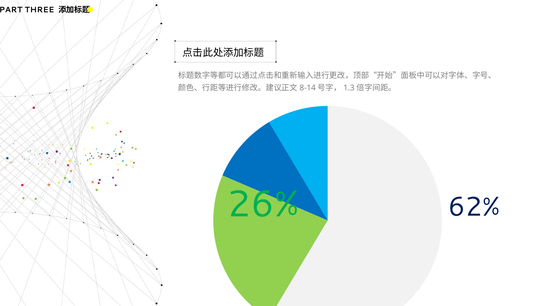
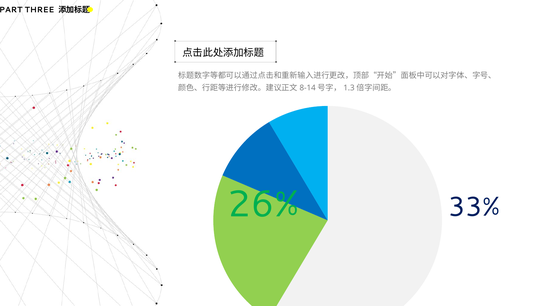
62%: 62% -> 33%
